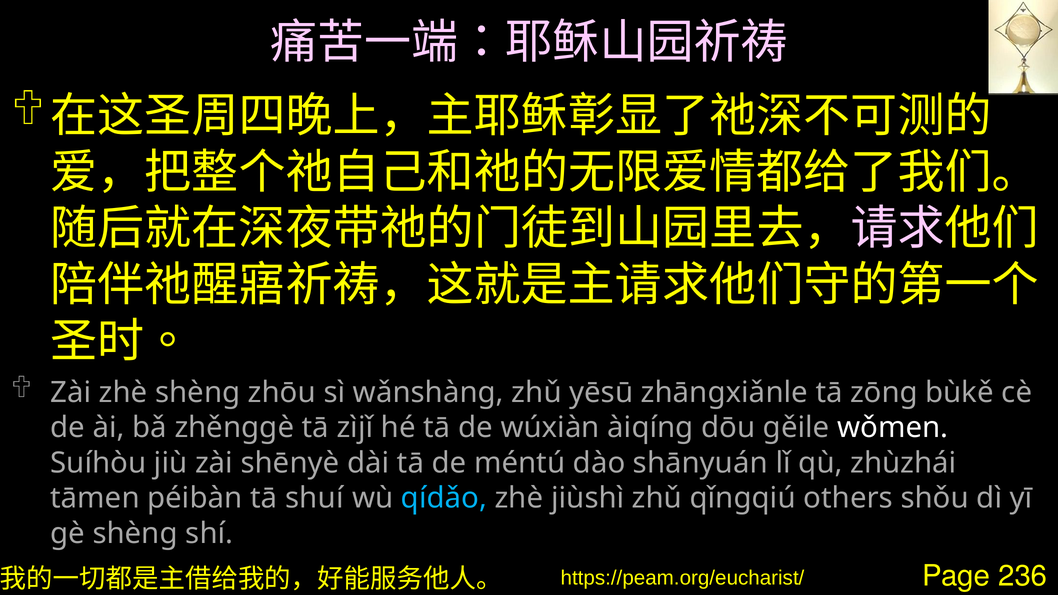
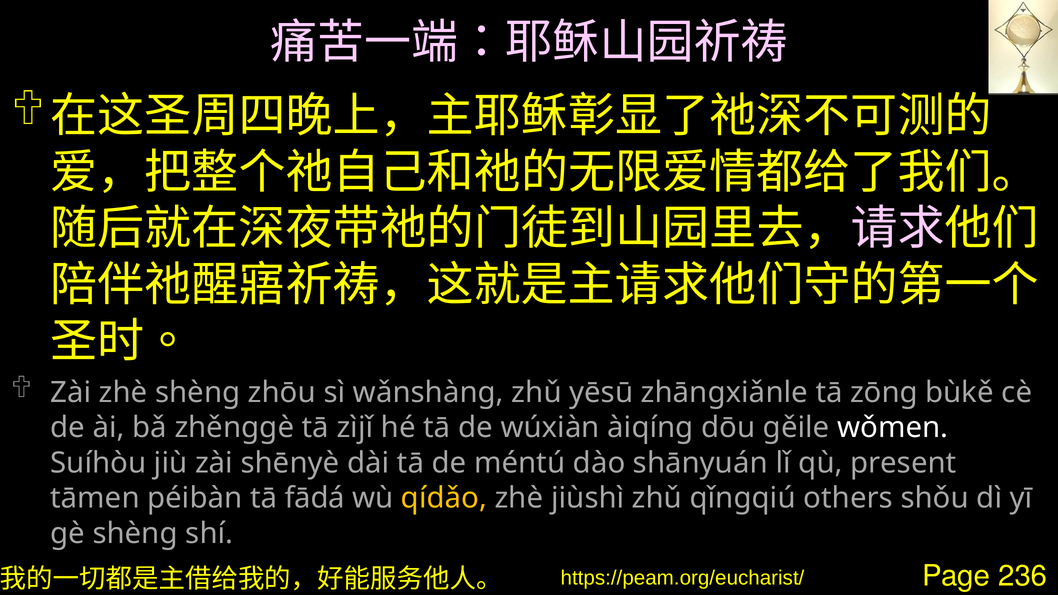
zhùzhái: zhùzhái -> present
shuí: shuí -> fādá
qídǎo colour: light blue -> yellow
